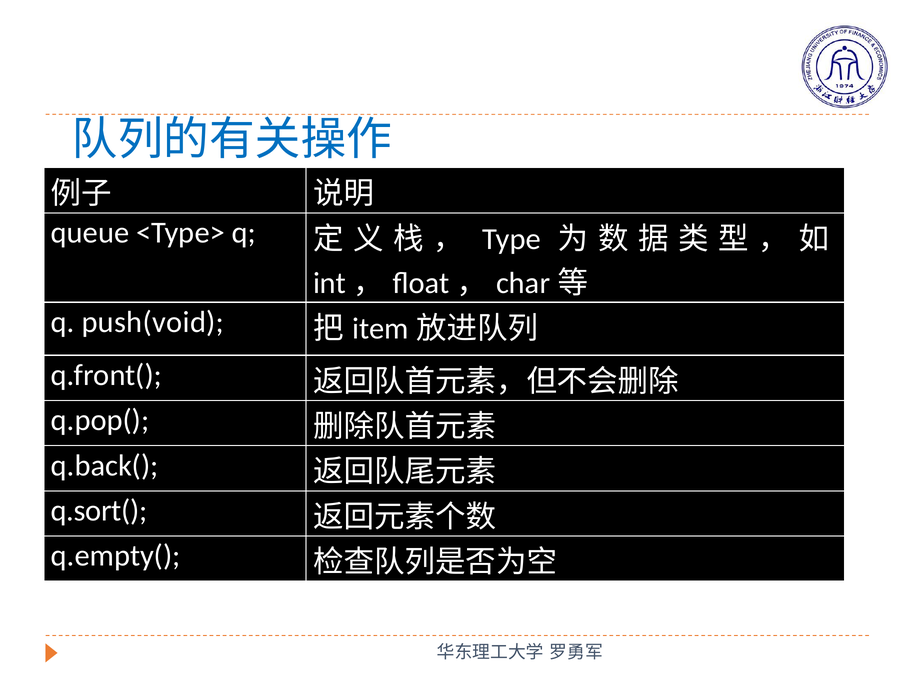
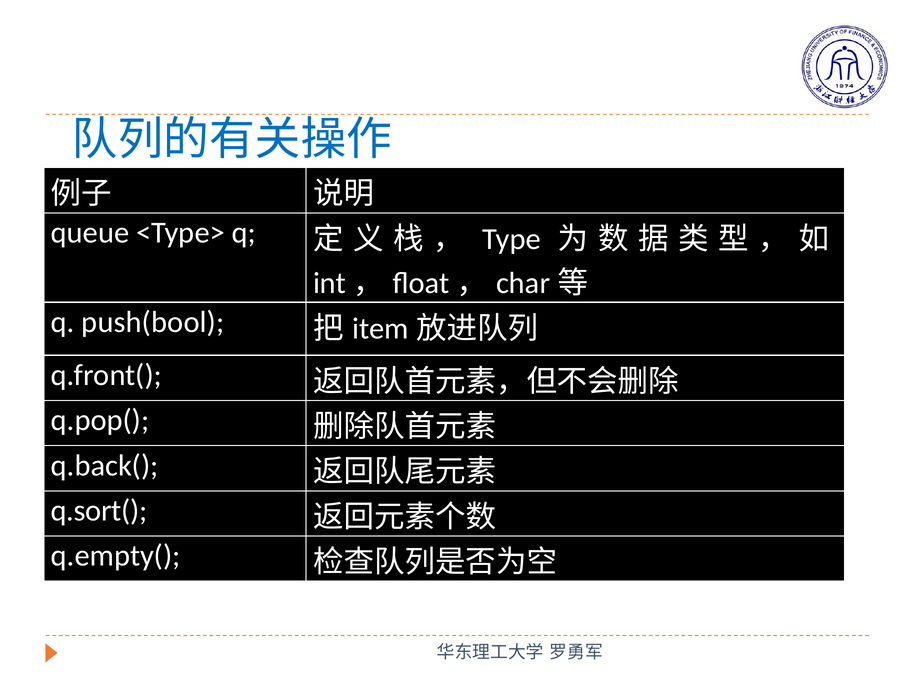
push(void: push(void -> push(bool
